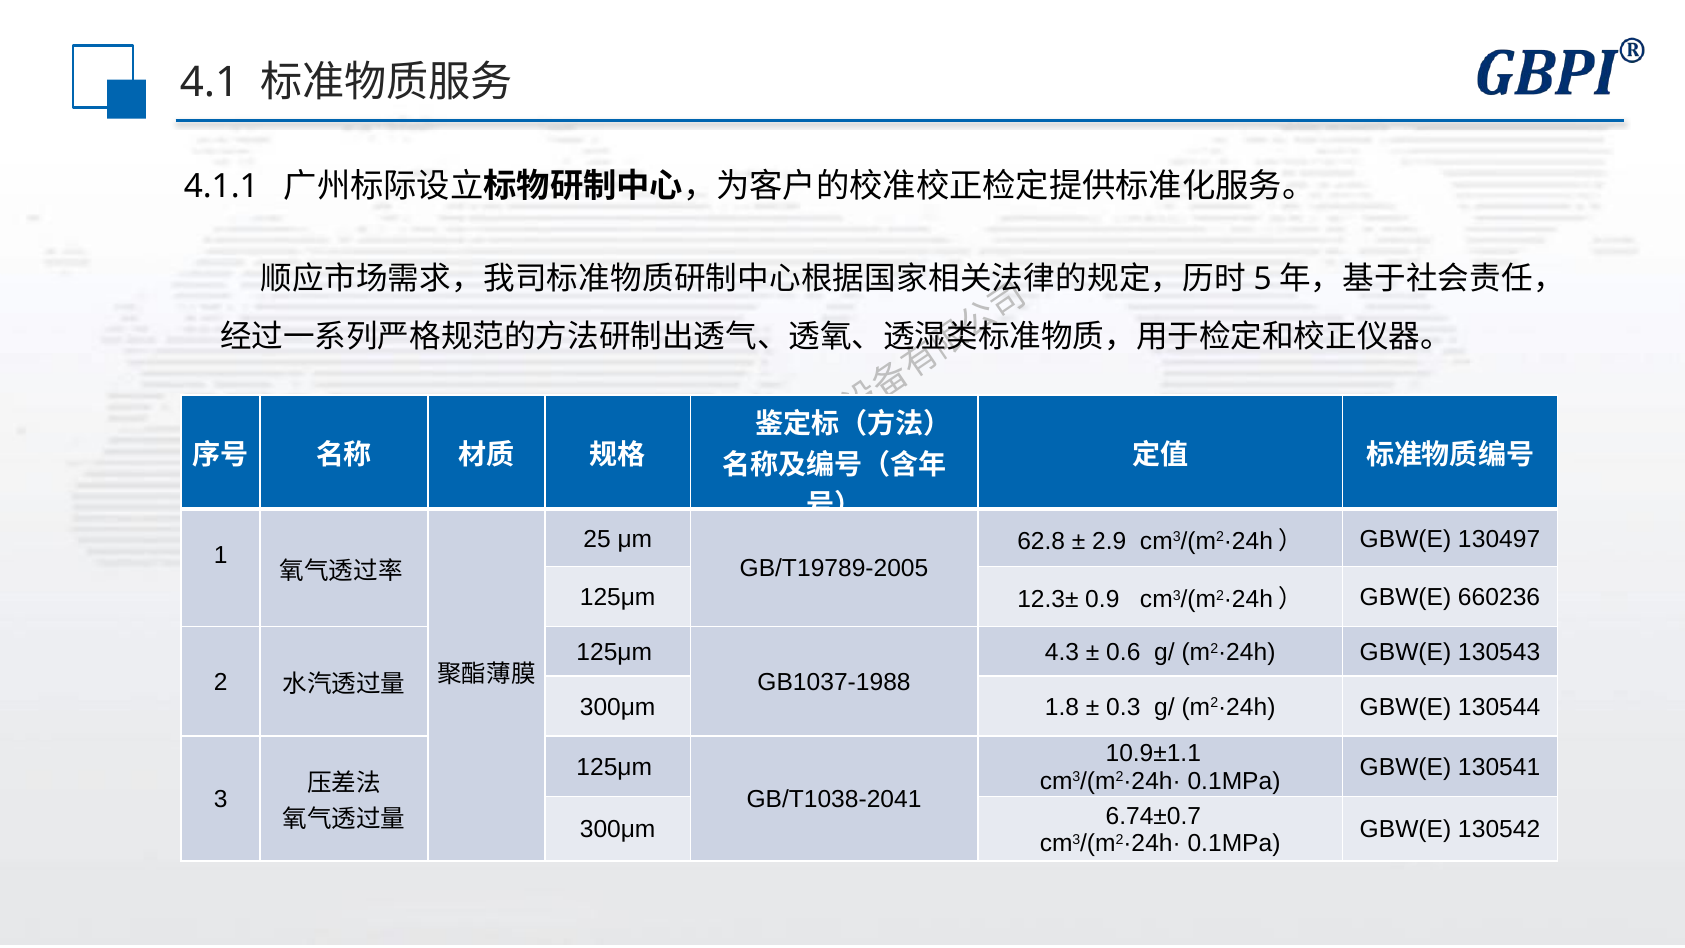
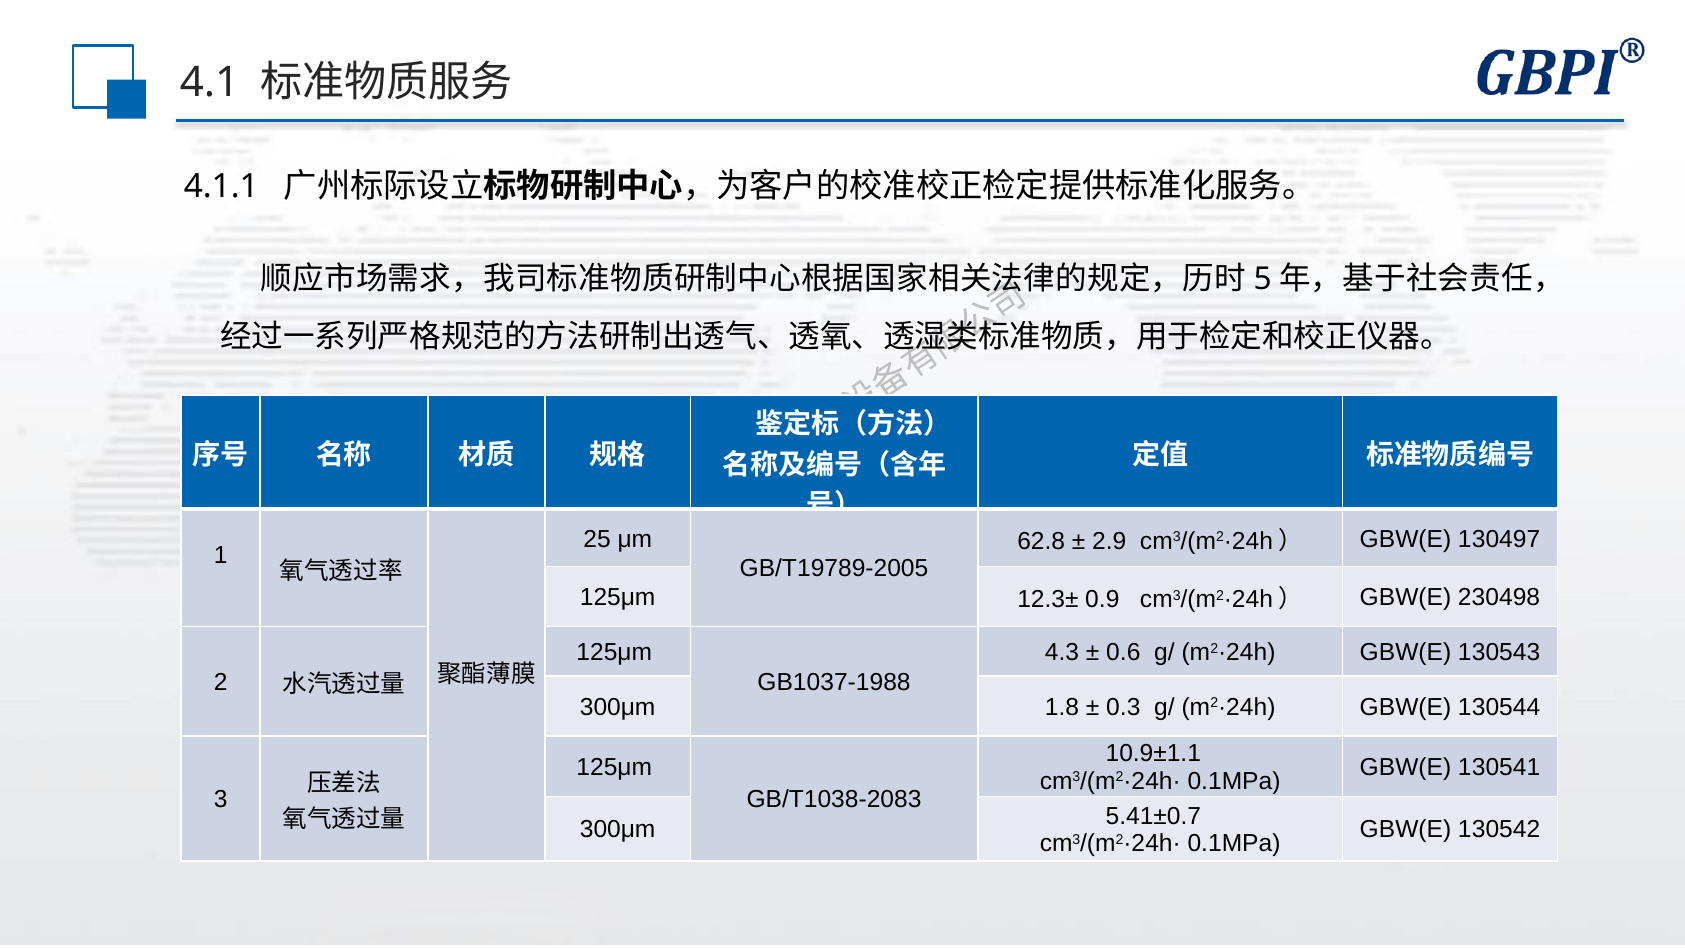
660236: 660236 -> 230498
GB/T1038-2041: GB/T1038-2041 -> GB/T1038-2083
6.74±0.7: 6.74±0.7 -> 5.41±0.7
